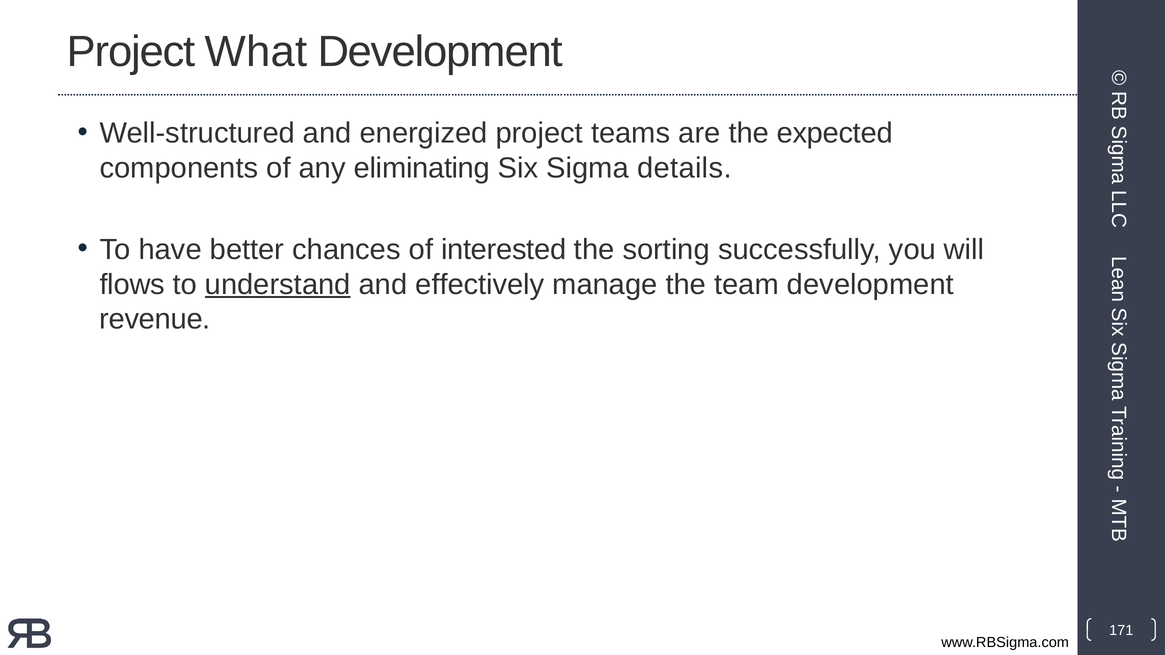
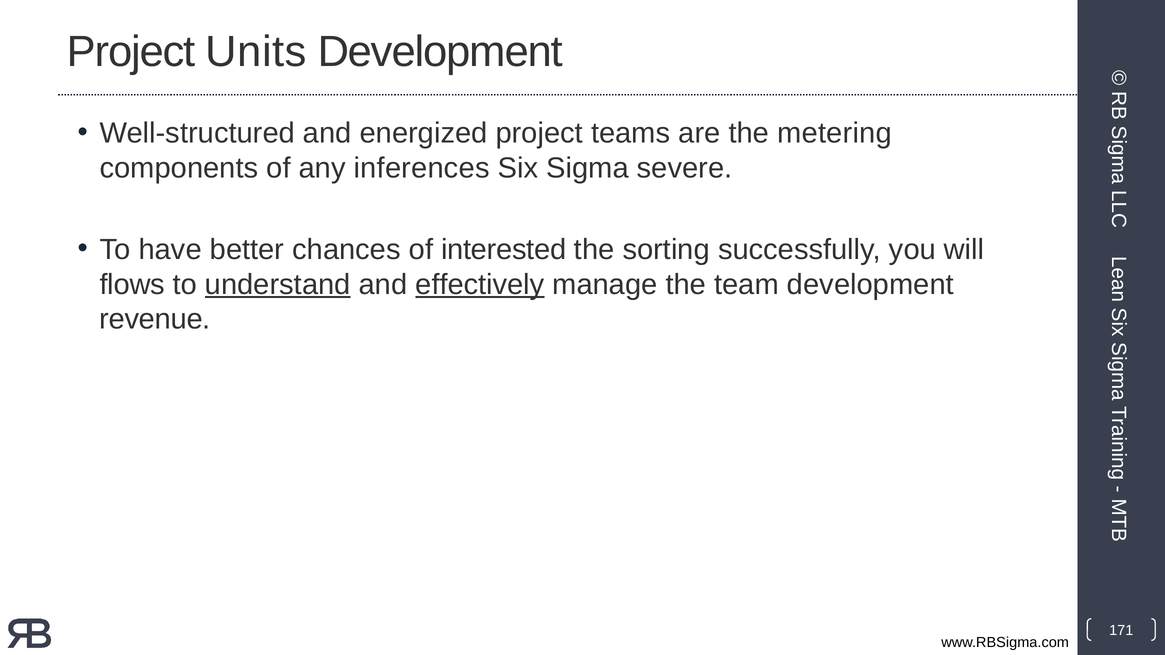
What: What -> Units
expected: expected -> metering
eliminating: eliminating -> inferences
details: details -> severe
effectively underline: none -> present
